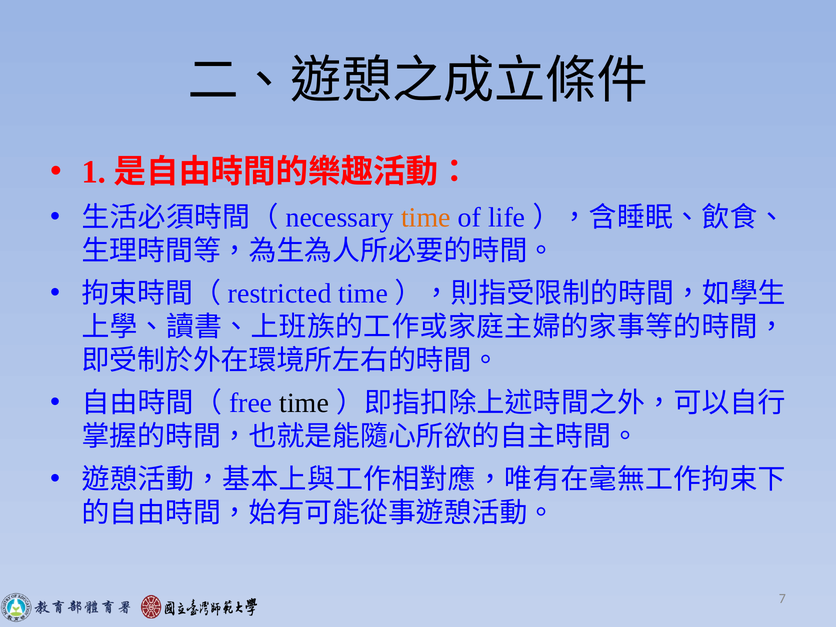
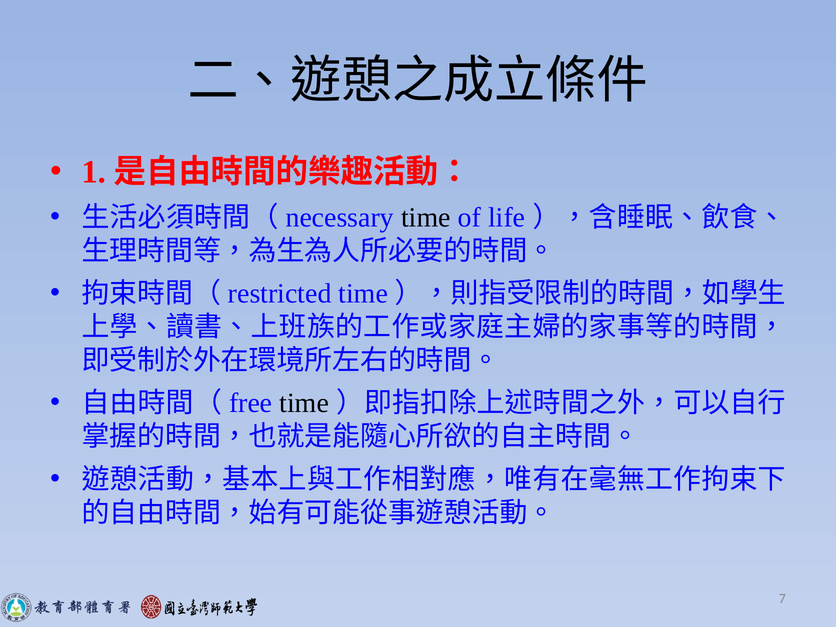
time at (426, 217) colour: orange -> black
